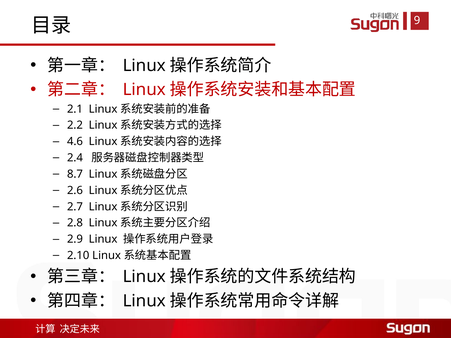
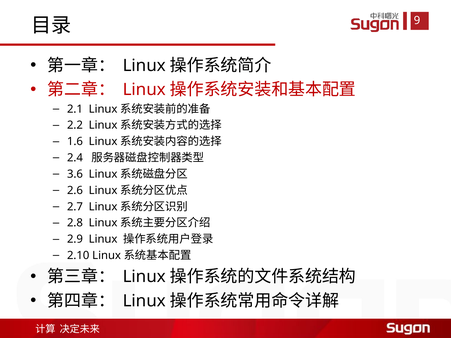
4.6: 4.6 -> 1.6
8.7: 8.7 -> 3.6
